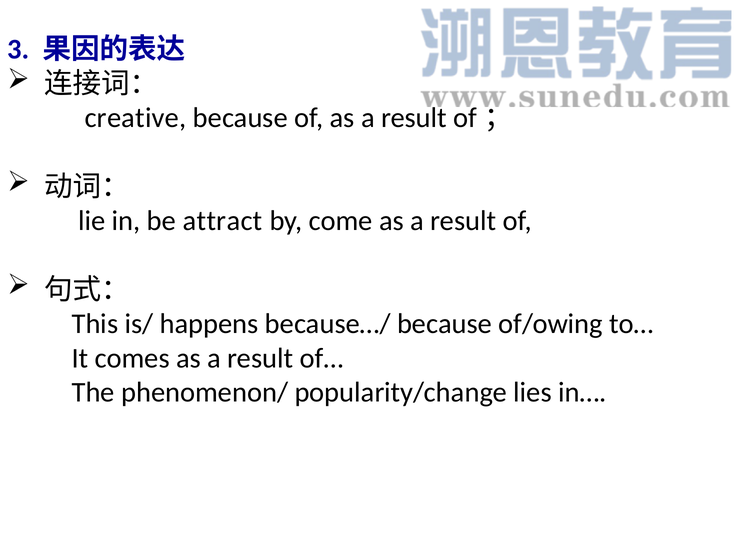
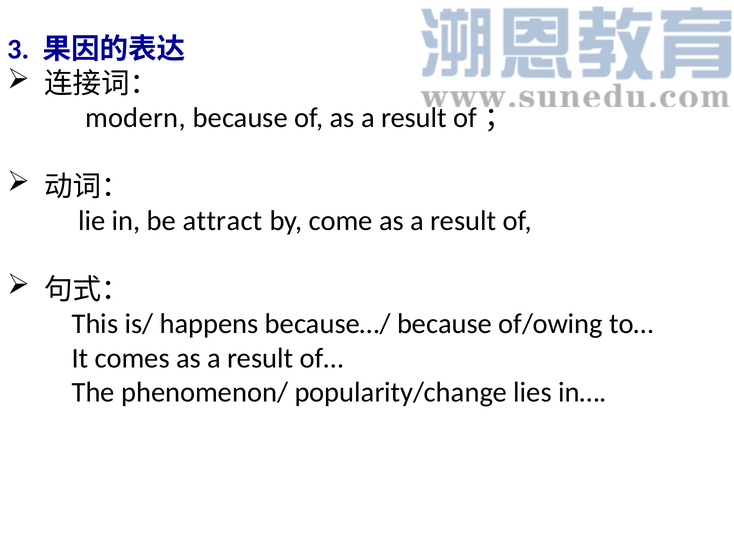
creative: creative -> modern
